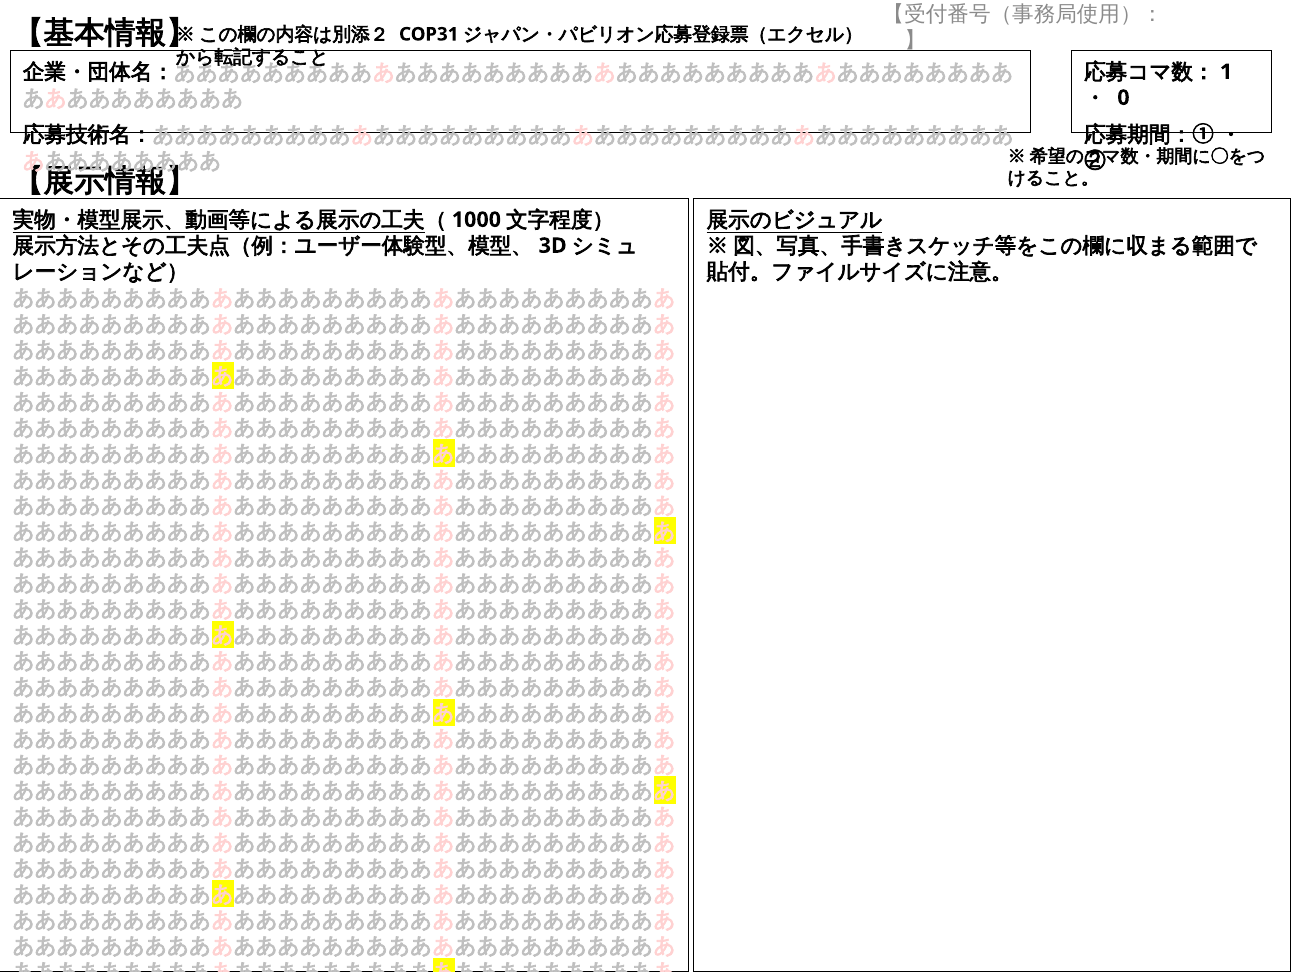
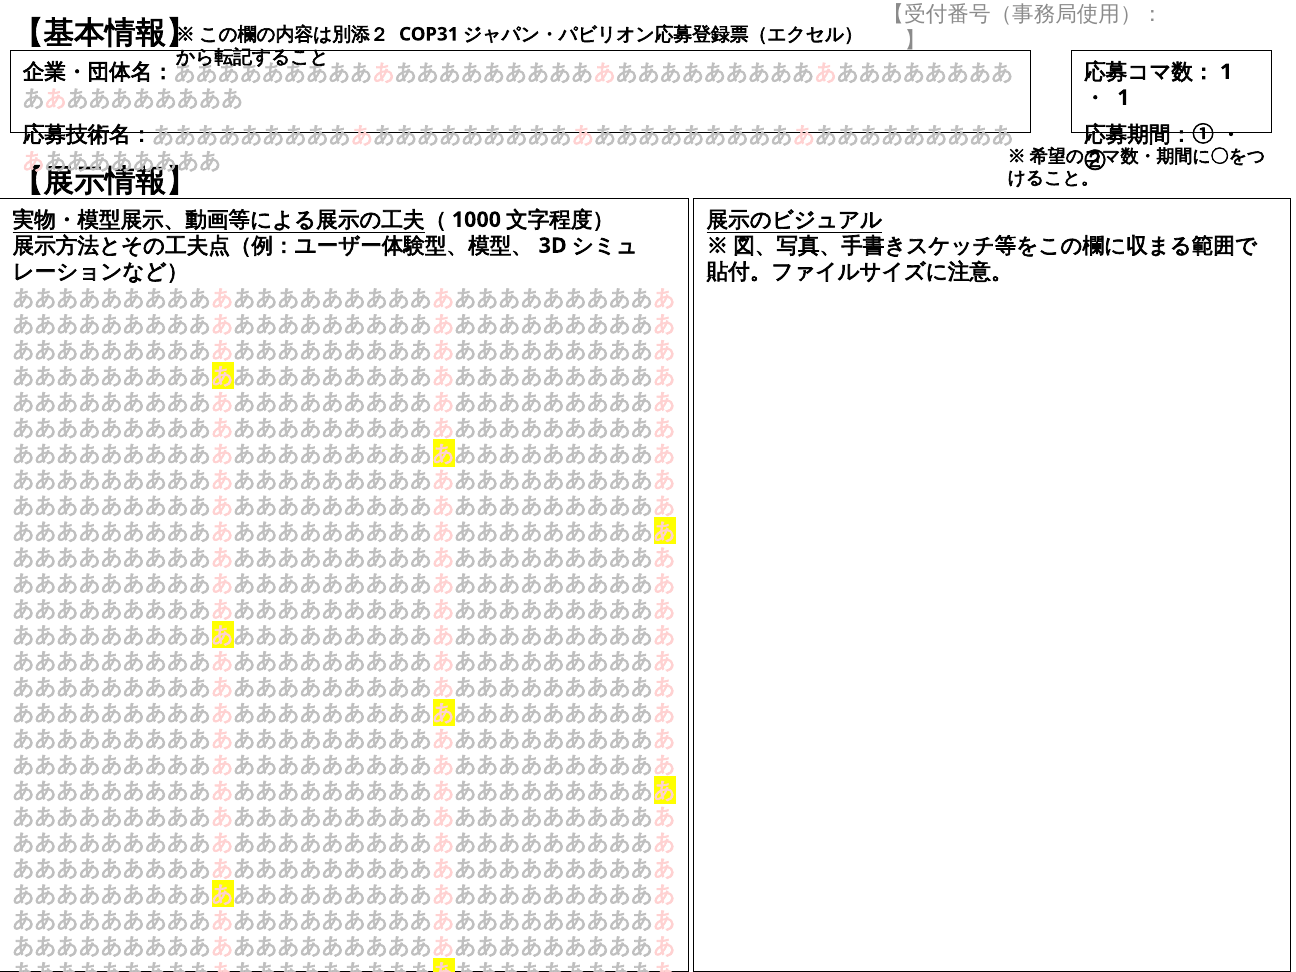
0 at (1123, 98): 0 -> 1
